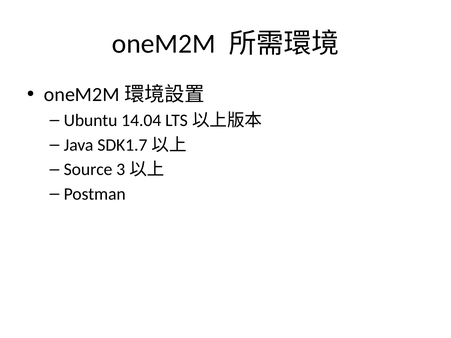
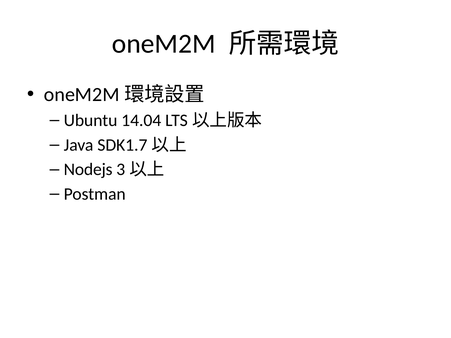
Source: Source -> Nodejs
